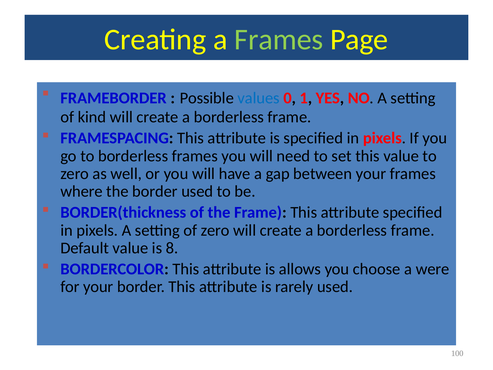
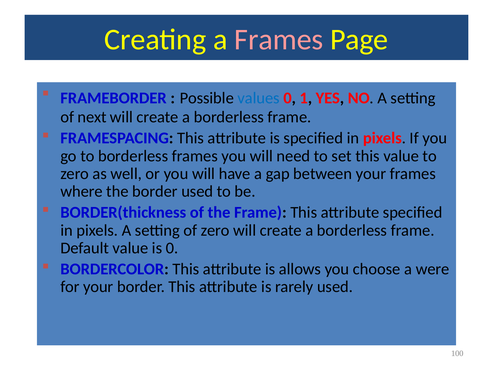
Frames at (279, 39) colour: light green -> pink
kind: kind -> next
is 8: 8 -> 0
